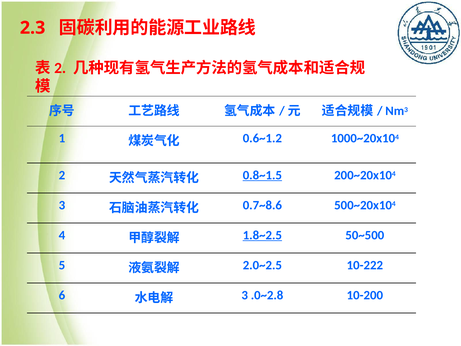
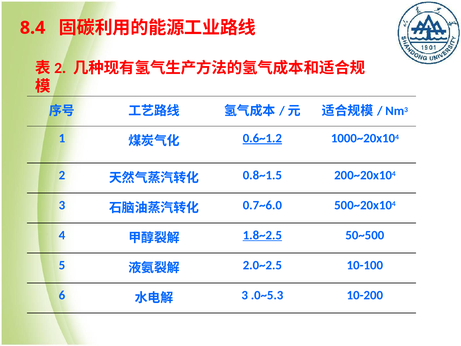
2.3: 2.3 -> 8.4
0.6~1.2 underline: none -> present
0.8~1.5 underline: present -> none
0.7~8.6: 0.7~8.6 -> 0.7~6.0
10-222: 10-222 -> 10-100
.0~2.8: .0~2.8 -> .0~5.3
